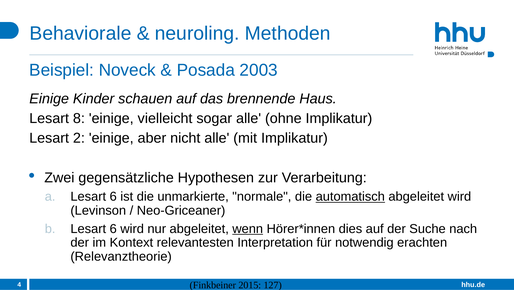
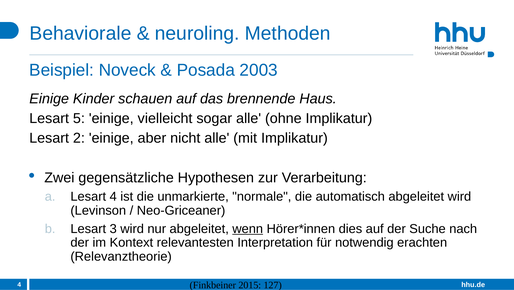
8: 8 -> 5
6 at (113, 196): 6 -> 4
automatisch underline: present -> none
6 at (113, 228): 6 -> 3
